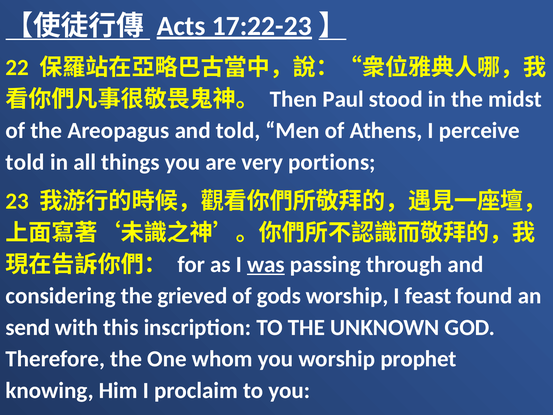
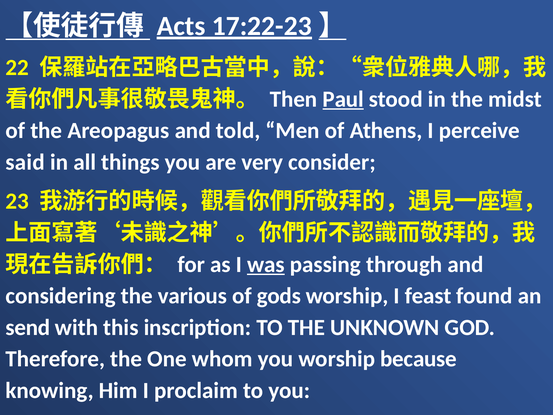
Paul underline: none -> present
told at (25, 162): told -> said
portions: portions -> consider
grieved: grieved -> various
prophet: prophet -> because
